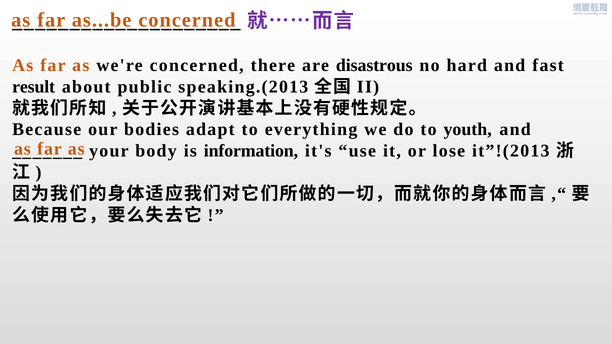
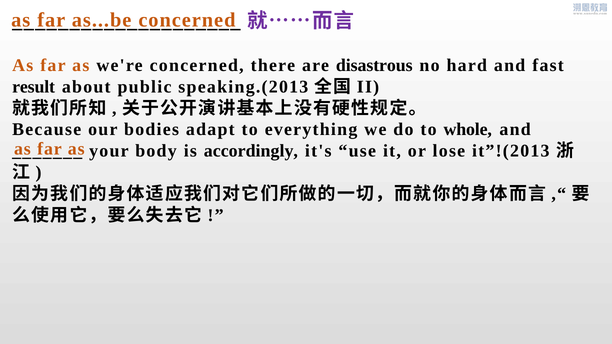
youth: youth -> whole
information: information -> accordingly
